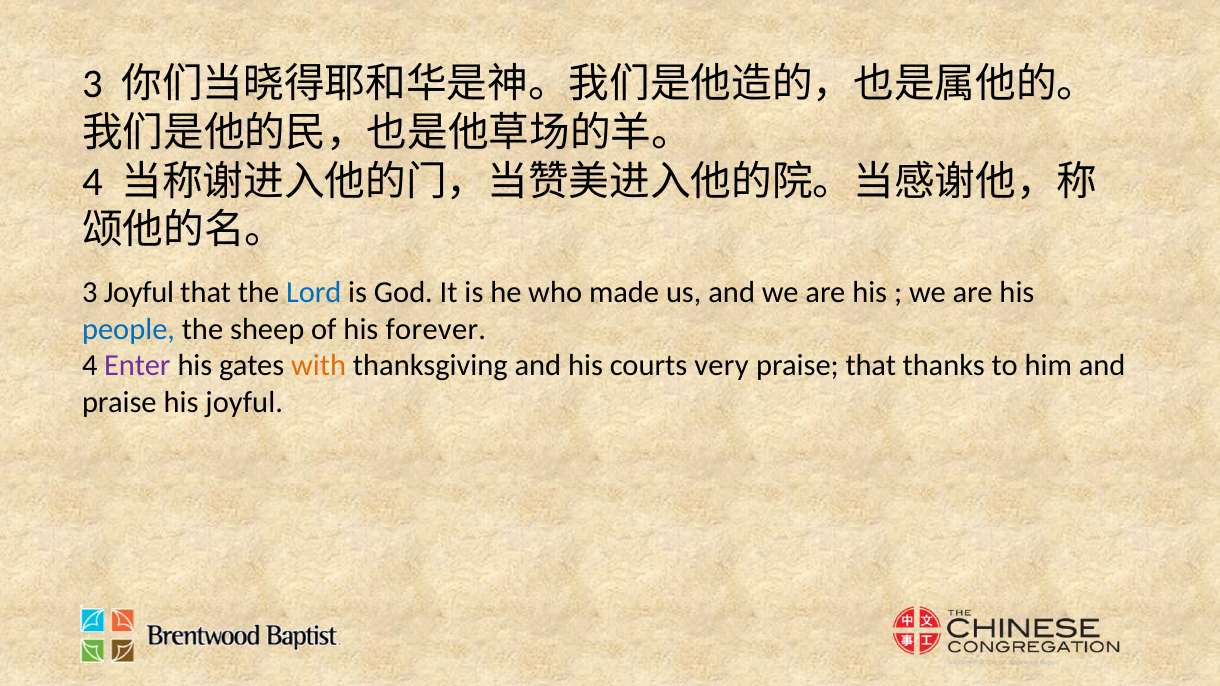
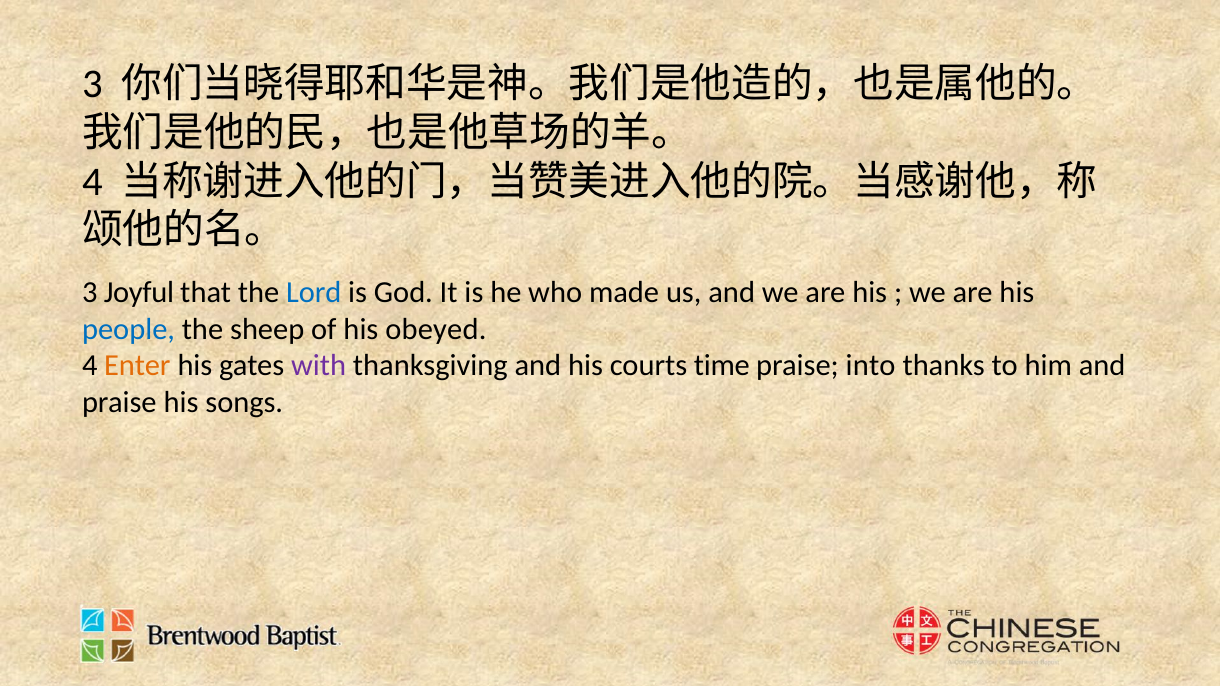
forever: forever -> obeyed
Enter colour: purple -> orange
with colour: orange -> purple
very: very -> time
praise that: that -> into
his joyful: joyful -> songs
